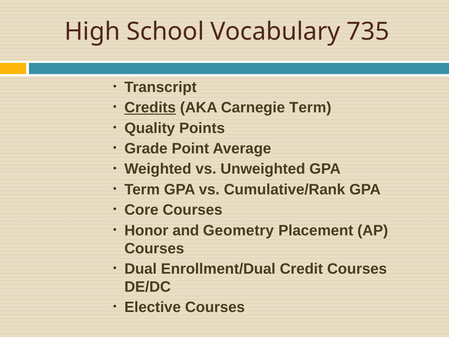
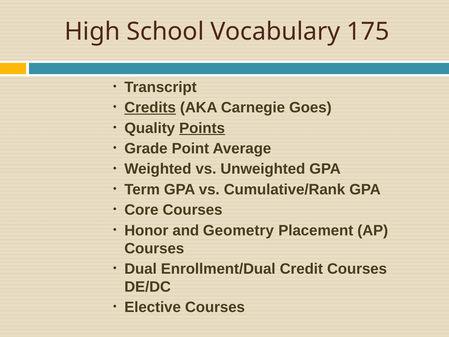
735: 735 -> 175
Carnegie Term: Term -> Goes
Points underline: none -> present
